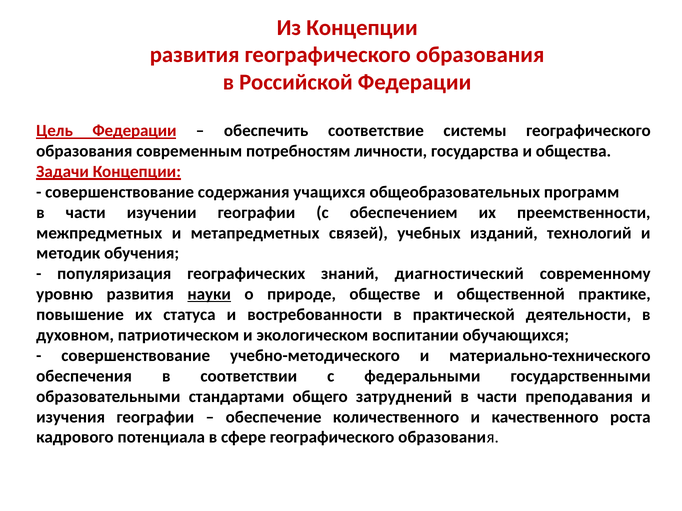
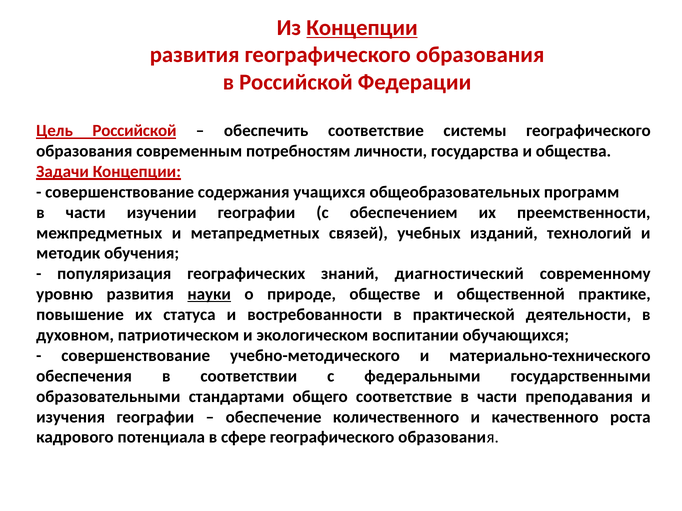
Концепции at (362, 28) underline: none -> present
Цель Федерации: Федерации -> Российской
общего затруднений: затруднений -> соответствие
